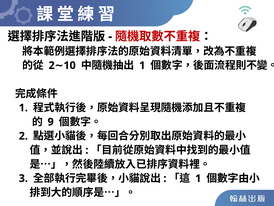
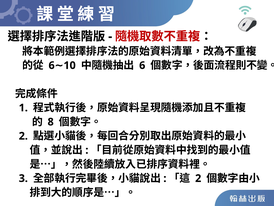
1 at (142, 65): 1 -> 6
2 at (52, 65): 2 -> 6
9: 9 -> 8
1 at (198, 178): 1 -> 2
